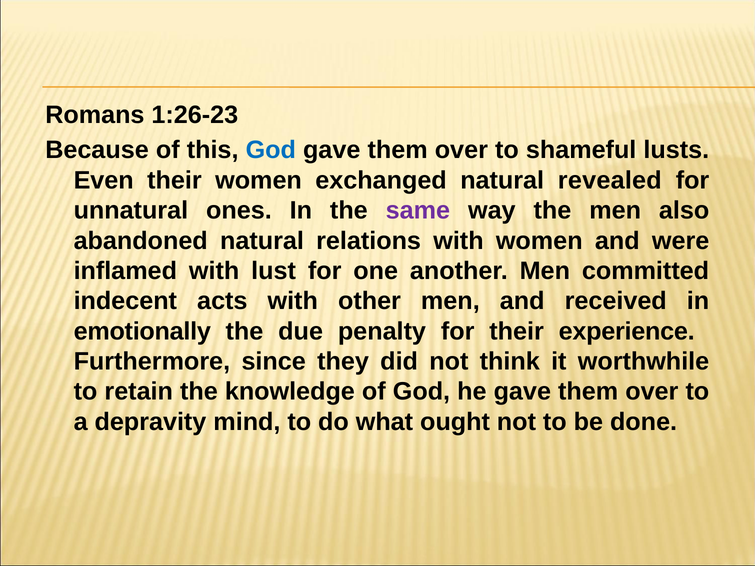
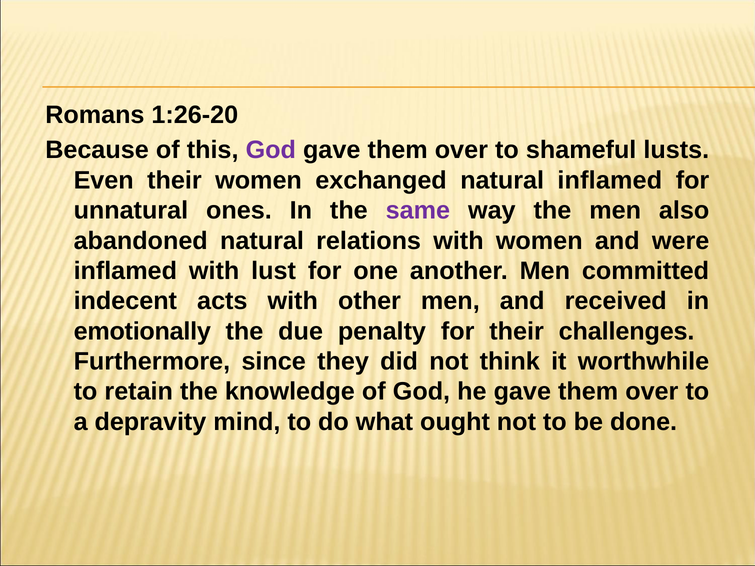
1:26-23: 1:26-23 -> 1:26-20
God at (271, 150) colour: blue -> purple
natural revealed: revealed -> inflamed
experience: experience -> challenges
